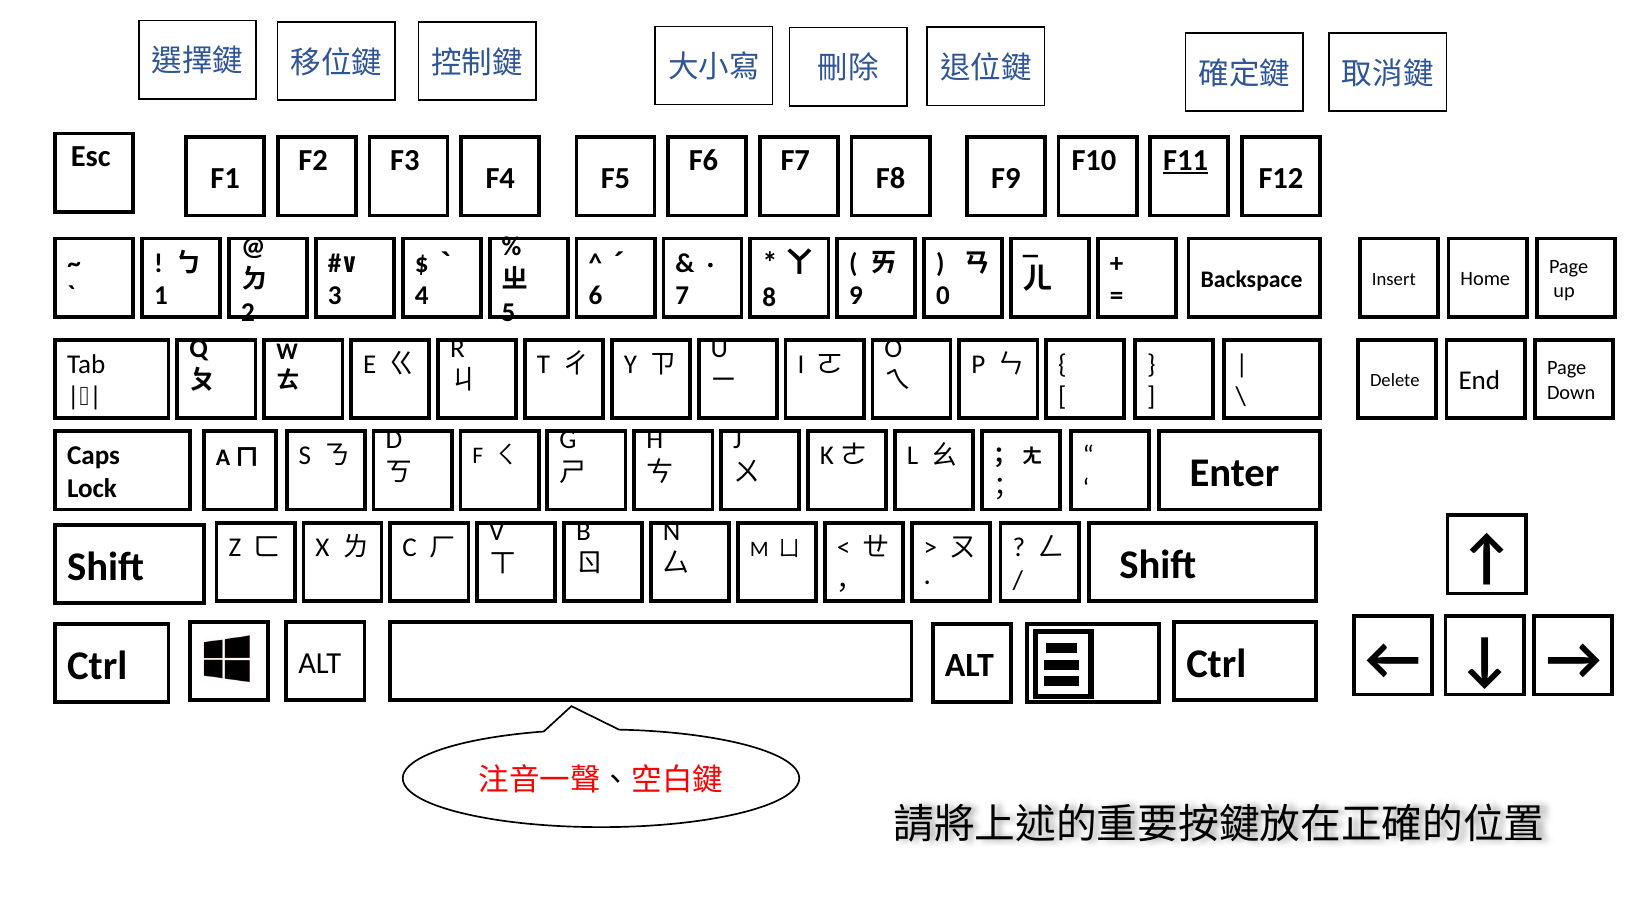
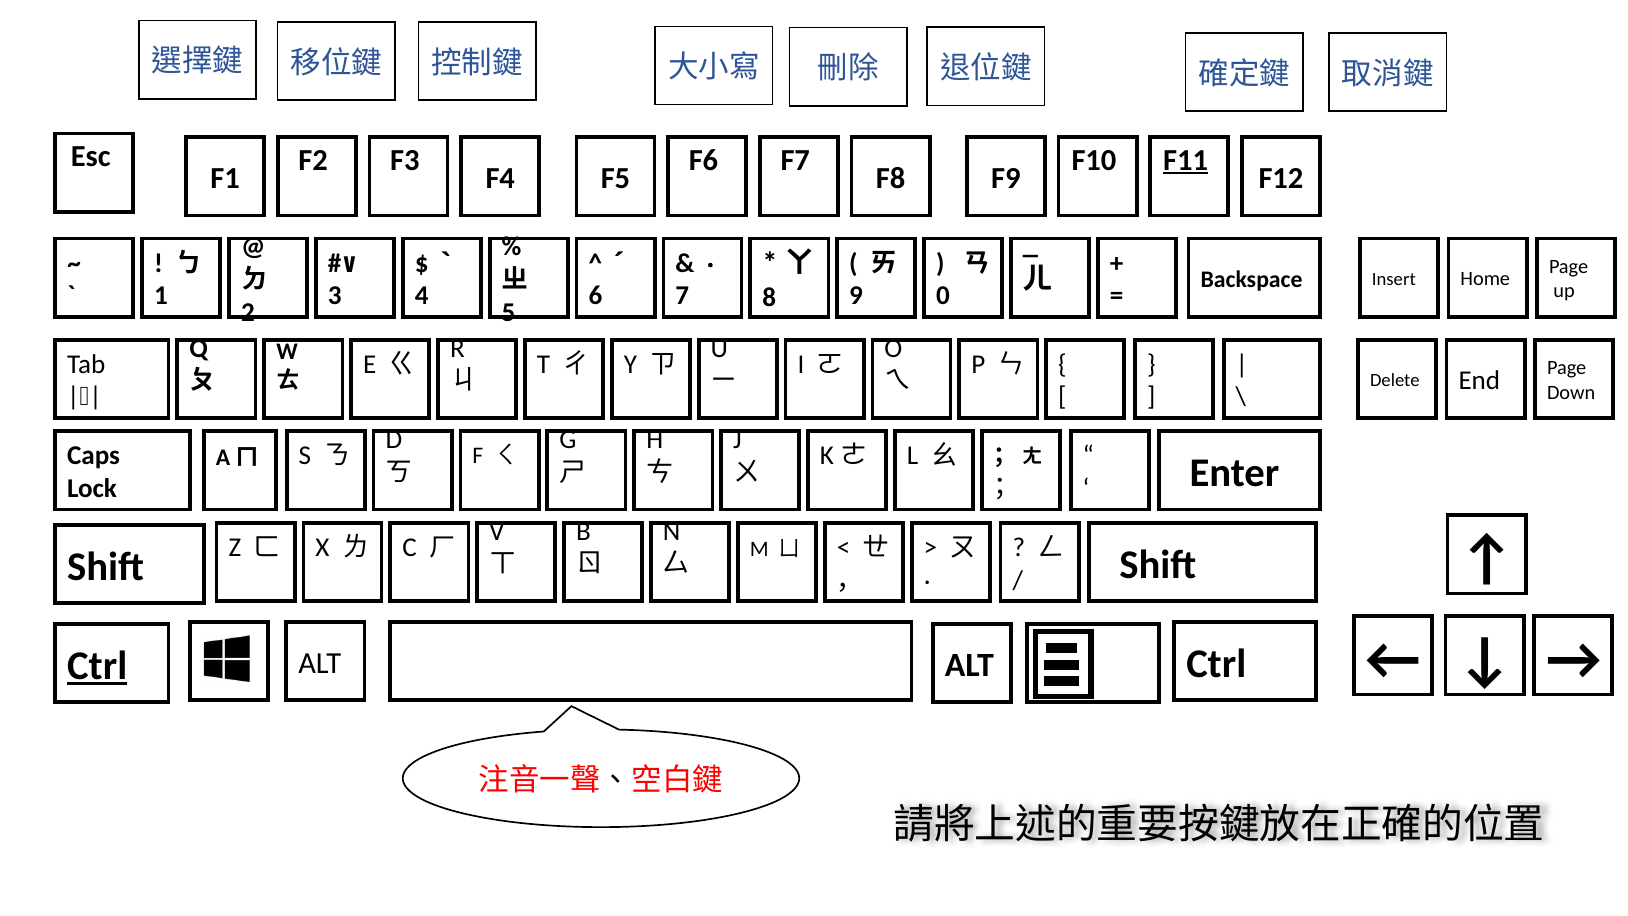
Ctrl at (97, 666) underline: none -> present
